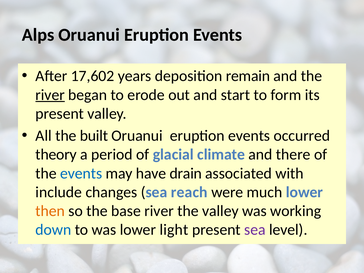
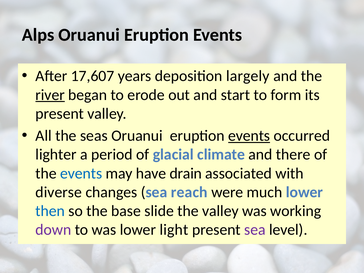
17,602: 17,602 -> 17,607
remain: remain -> largely
built: built -> seas
events at (249, 136) underline: none -> present
theory: theory -> lighter
include: include -> diverse
then colour: orange -> blue
base river: river -> slide
down colour: blue -> purple
